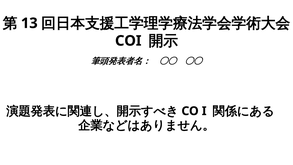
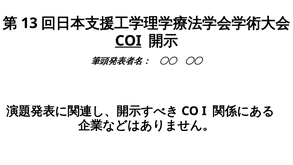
COI underline: none -> present
